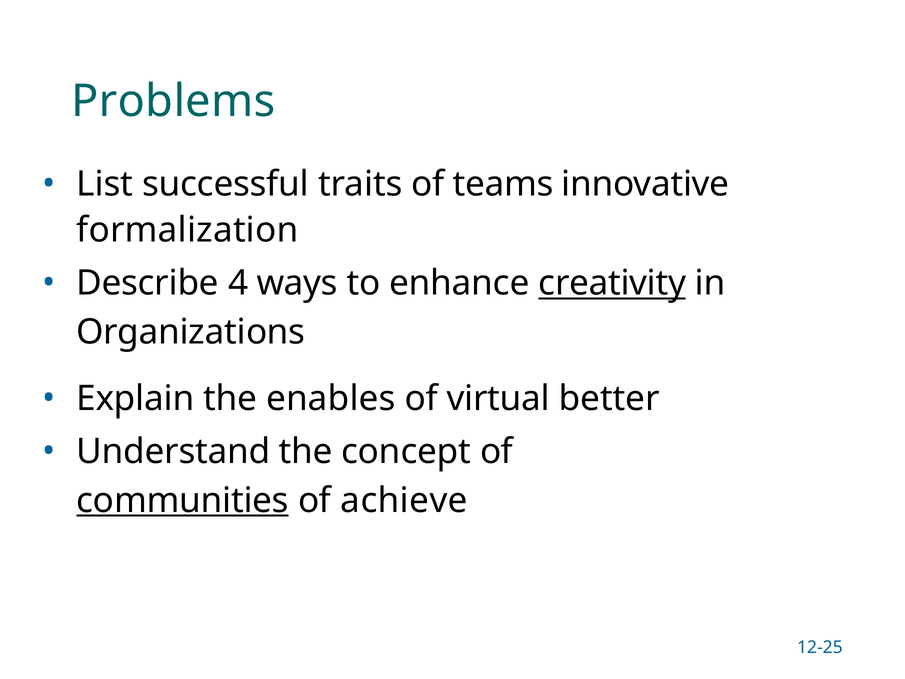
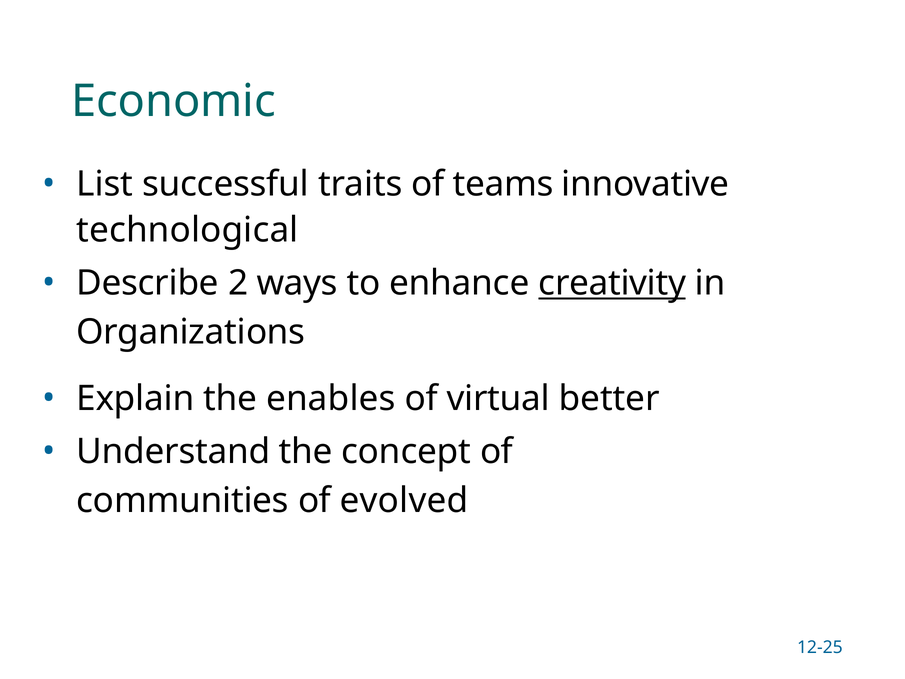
Problems: Problems -> Economic
formalization: formalization -> technological
4: 4 -> 2
communities underline: present -> none
achieve: achieve -> evolved
